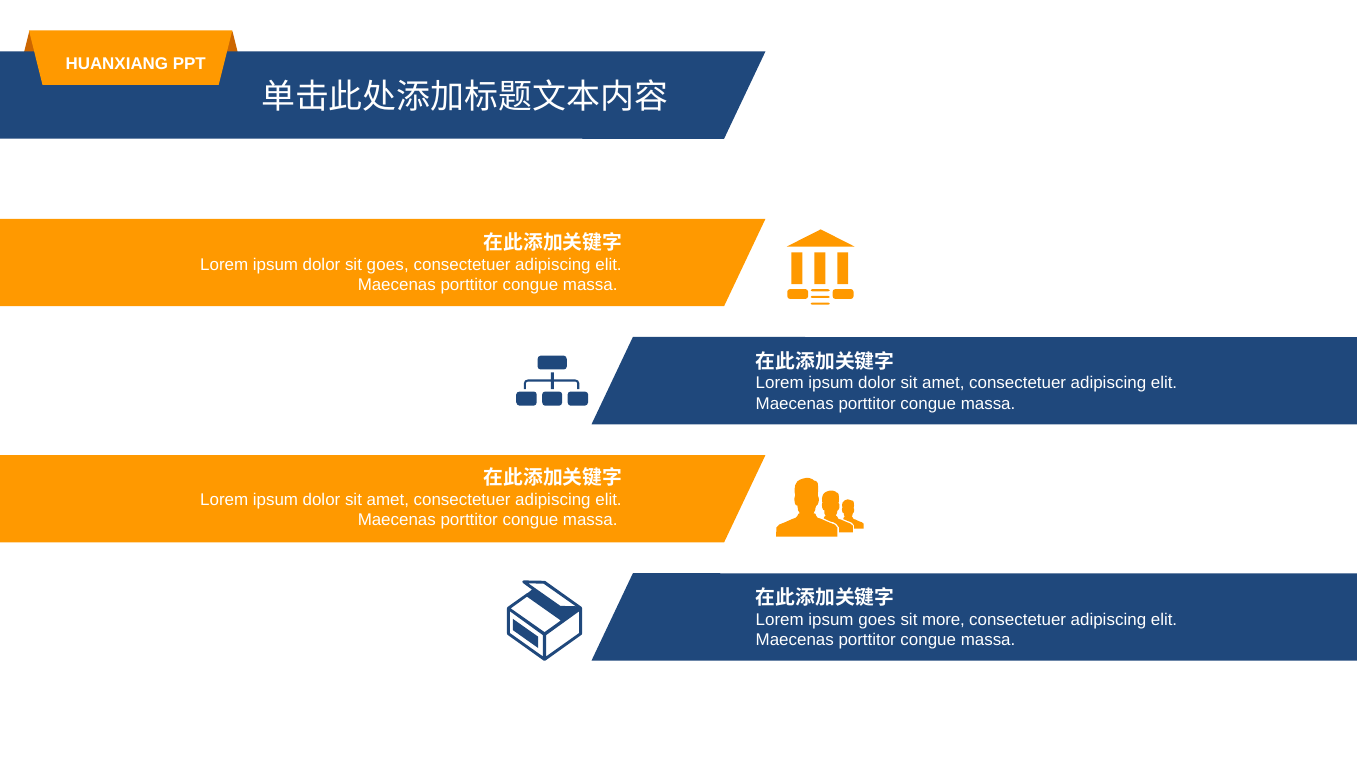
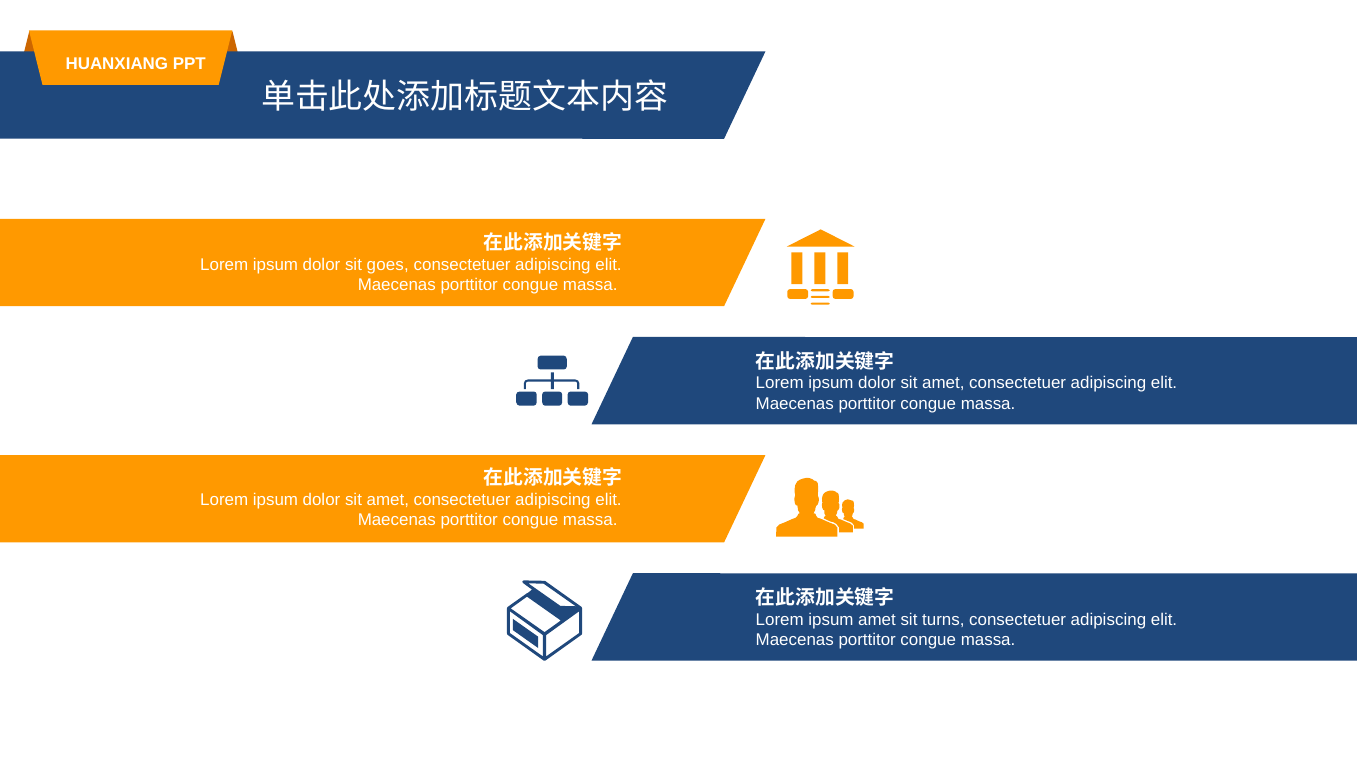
ipsum goes: goes -> amet
more: more -> turns
